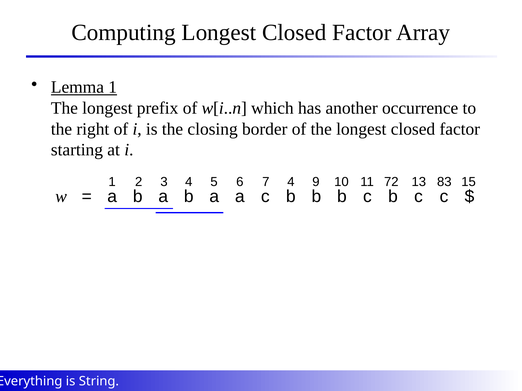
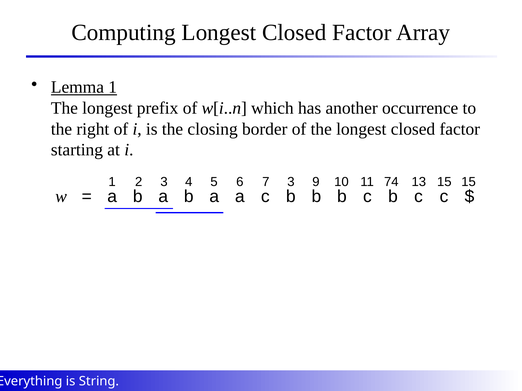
7 4: 4 -> 3
72: 72 -> 74
13 83: 83 -> 15
